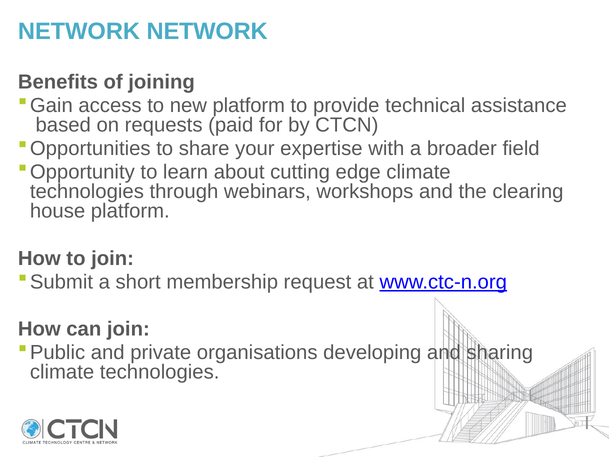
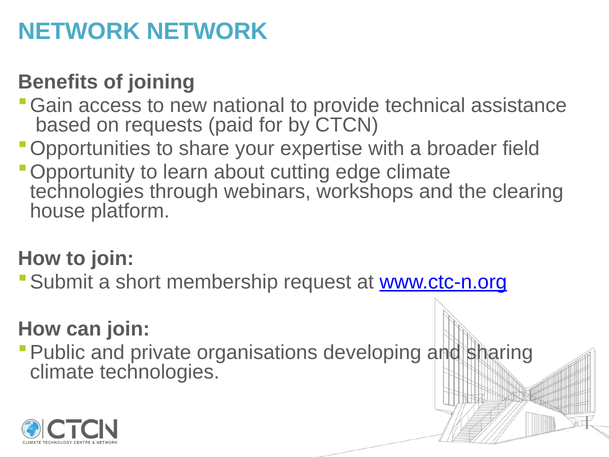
new platform: platform -> national
